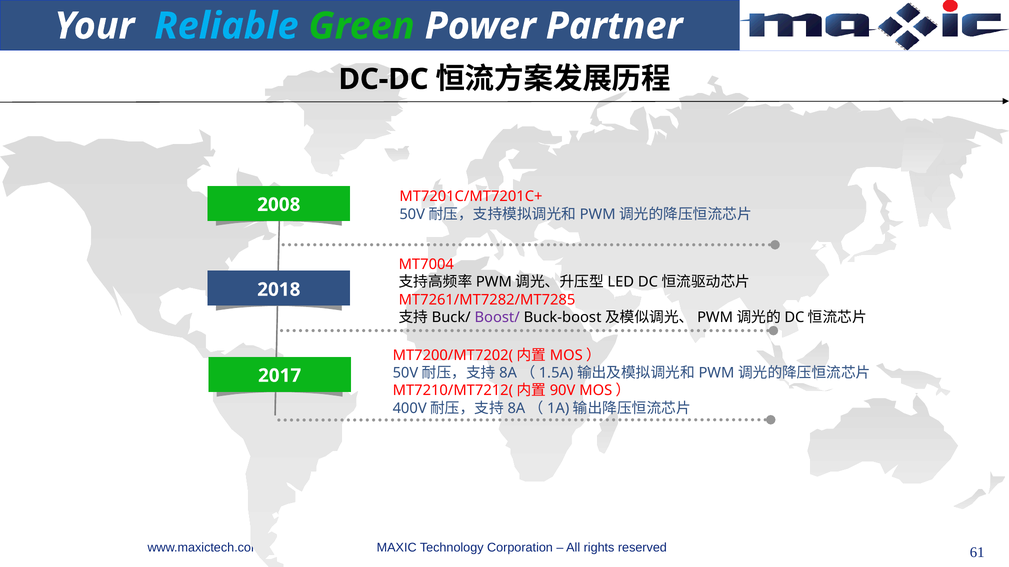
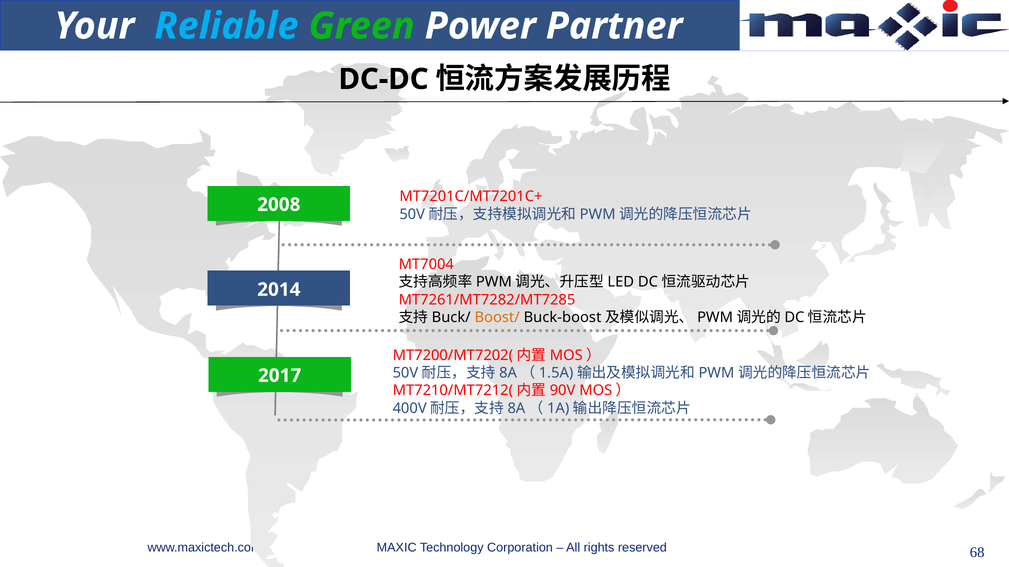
2018: 2018 -> 2014
Boost/ colour: purple -> orange
61: 61 -> 68
